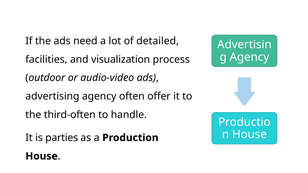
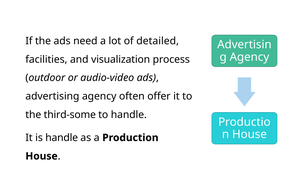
third-often: third-often -> third-some
is parties: parties -> handle
